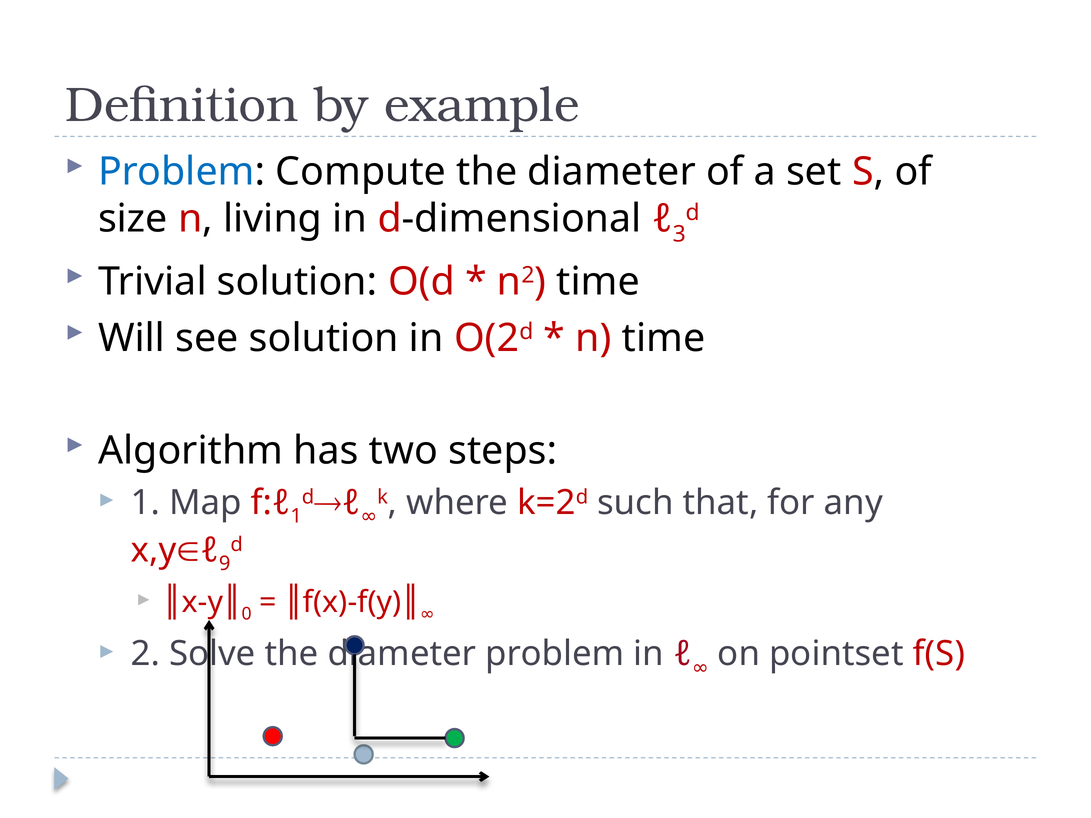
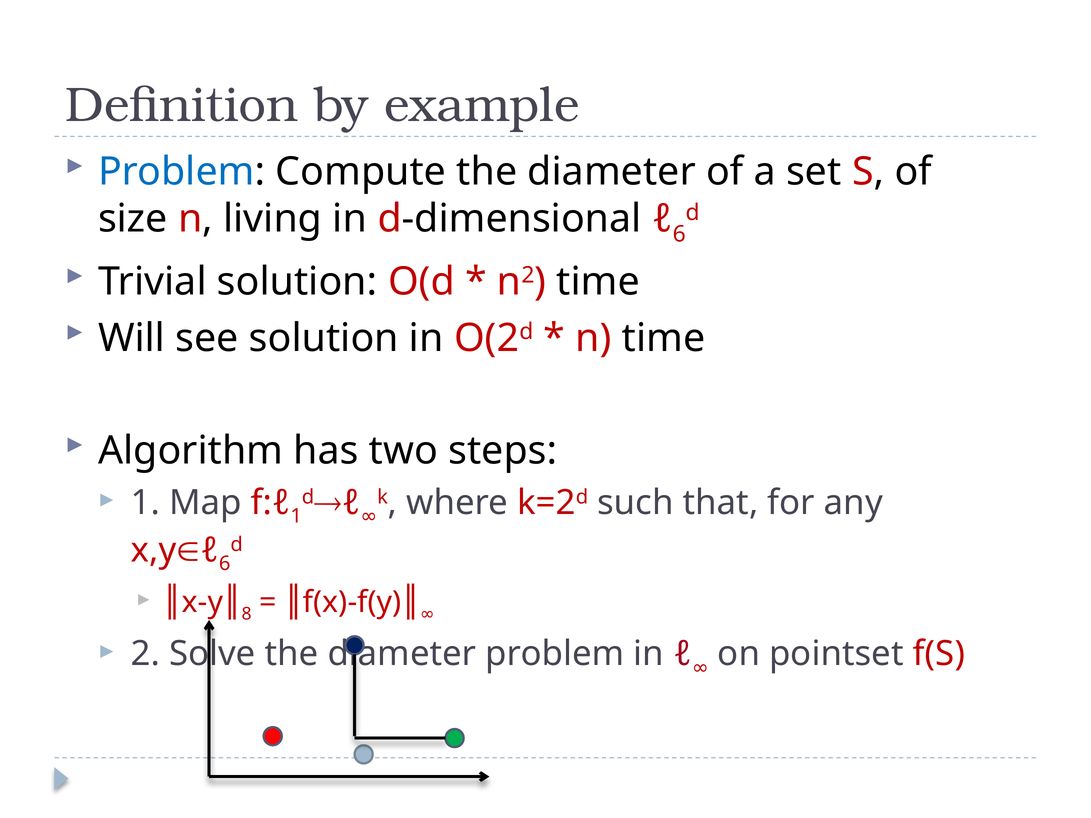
3 at (679, 234): 3 -> 6
9 at (225, 564): 9 -> 6
0: 0 -> 8
